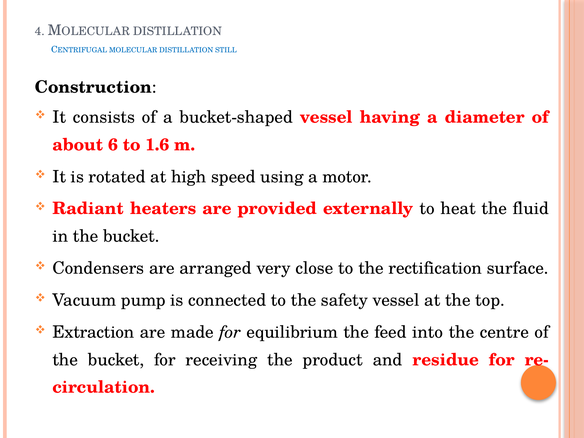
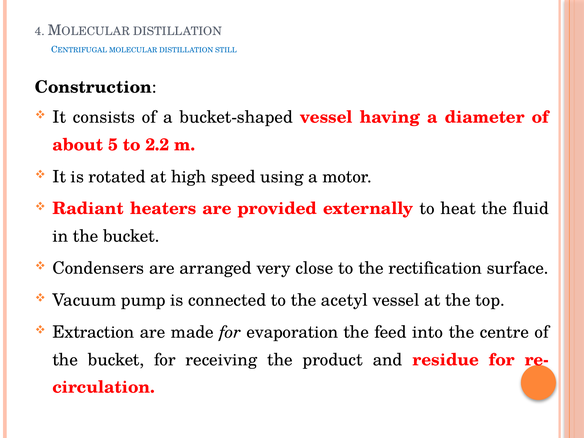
6: 6 -> 5
1.6: 1.6 -> 2.2
safety: safety -> acetyl
equilibrium: equilibrium -> evaporation
